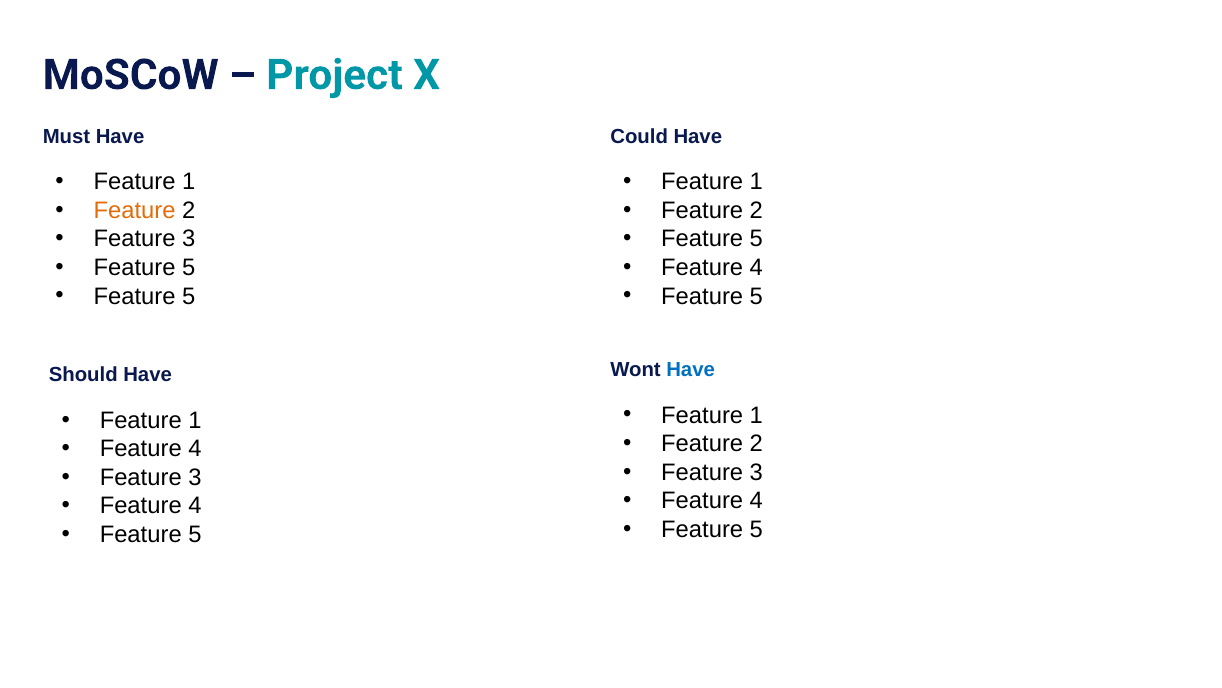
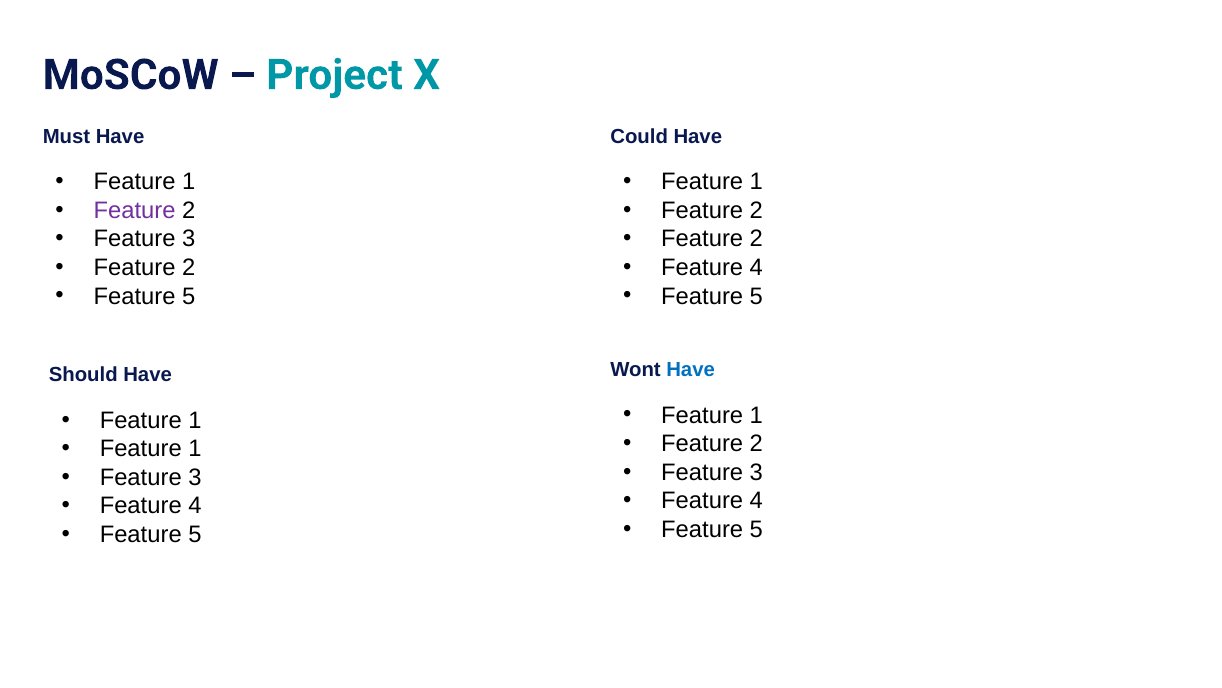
Feature at (135, 210) colour: orange -> purple
5 at (756, 239): 5 -> 2
5 at (189, 267): 5 -> 2
4 at (195, 449): 4 -> 1
